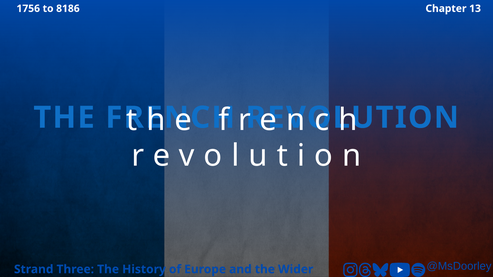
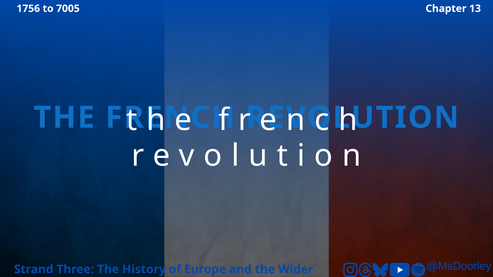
8186: 8186 -> 7005
